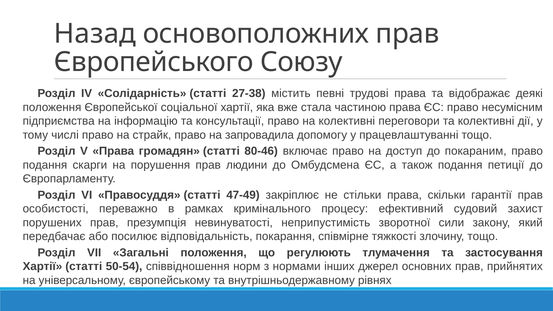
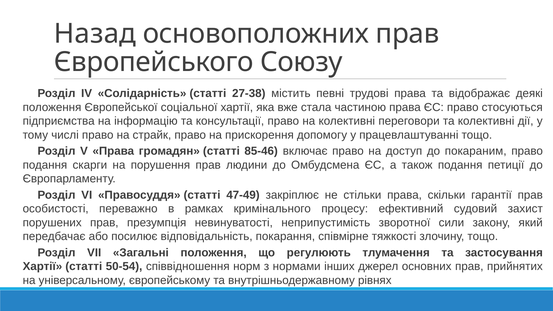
несумісним: несумісним -> стосуються
запровадила: запровадила -> прискорення
80-46: 80-46 -> 85-46
